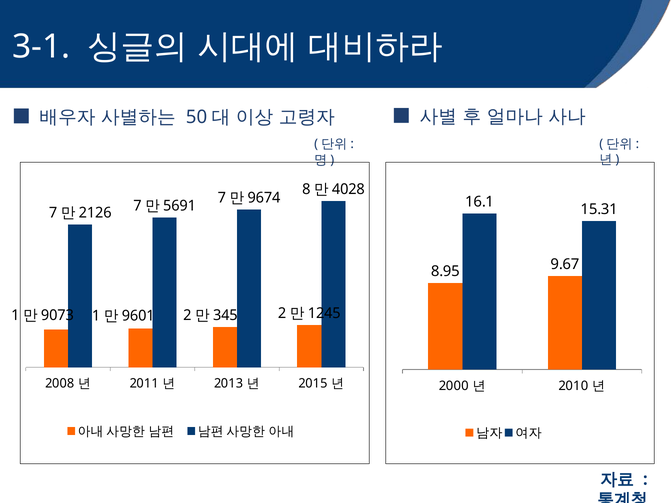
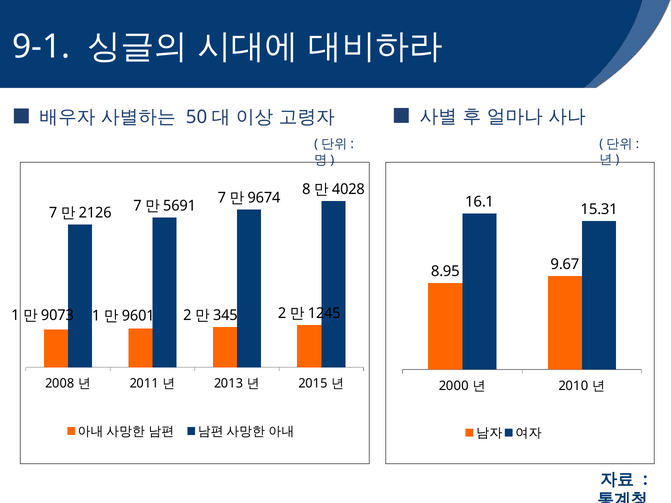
3-1: 3-1 -> 9-1
